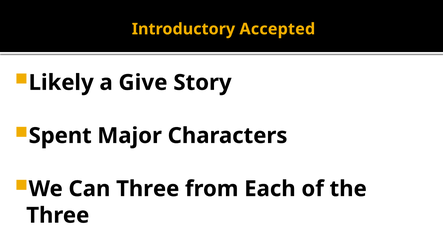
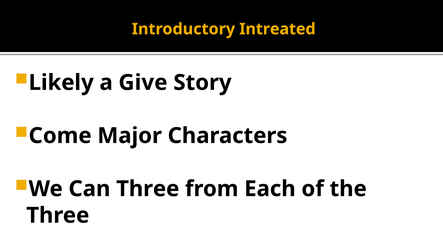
Accepted: Accepted -> Intreated
Spent: Spent -> Come
